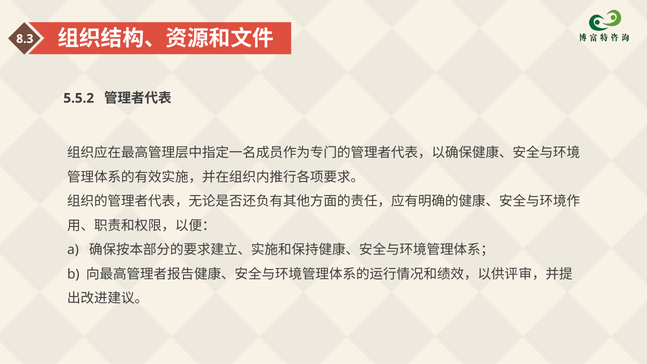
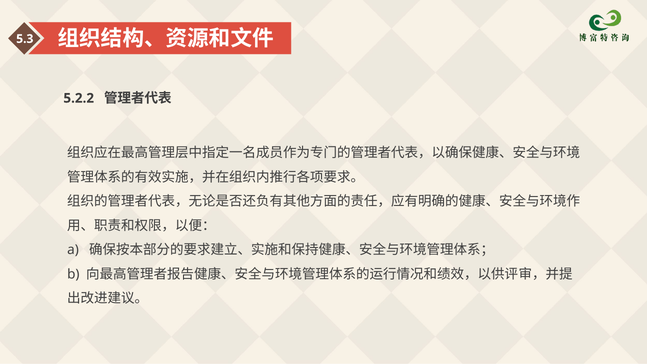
8.3: 8.3 -> 5.3
5.5.2: 5.5.2 -> 5.2.2
